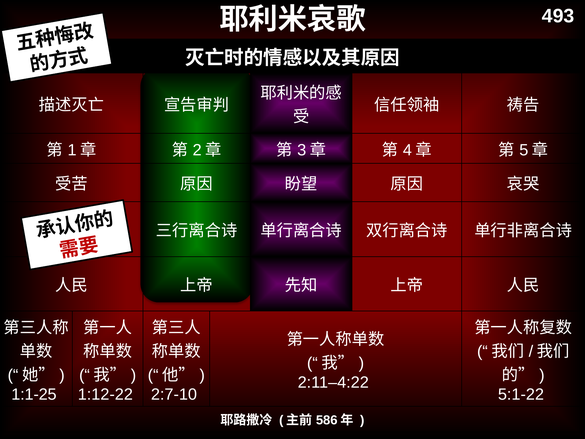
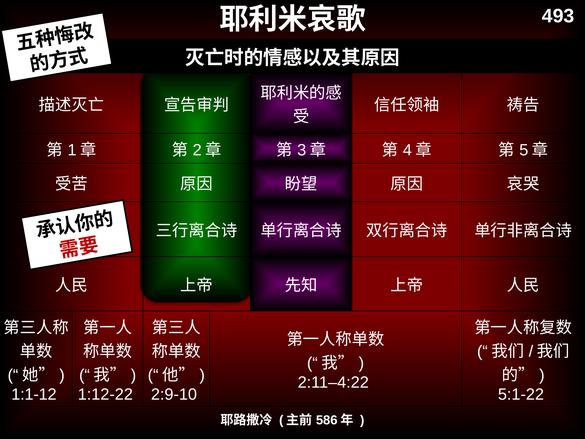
1:1-25: 1:1-25 -> 1:1-12
2:7-10: 2:7-10 -> 2:9-10
